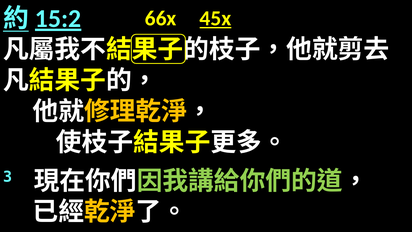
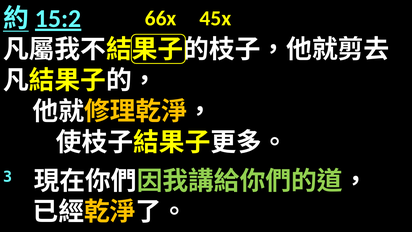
45x underline: present -> none
